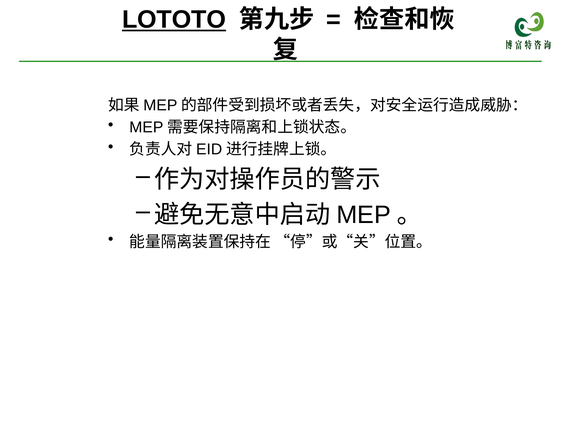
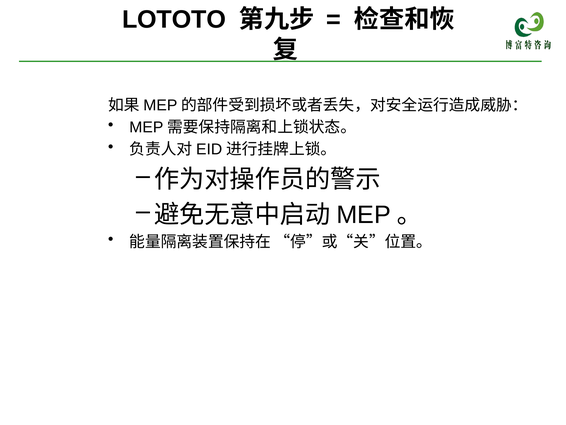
LOTOTO underline: present -> none
